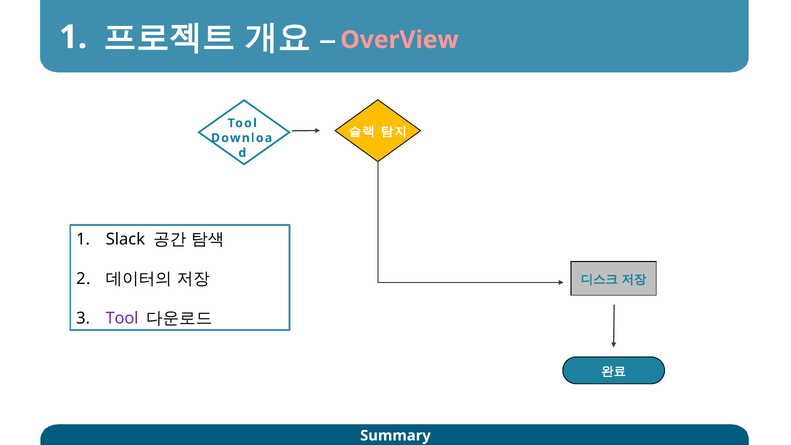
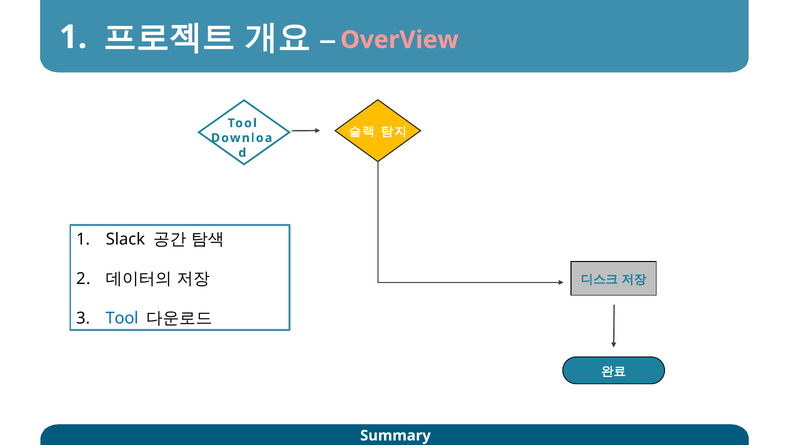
Tool at (122, 318) colour: purple -> blue
